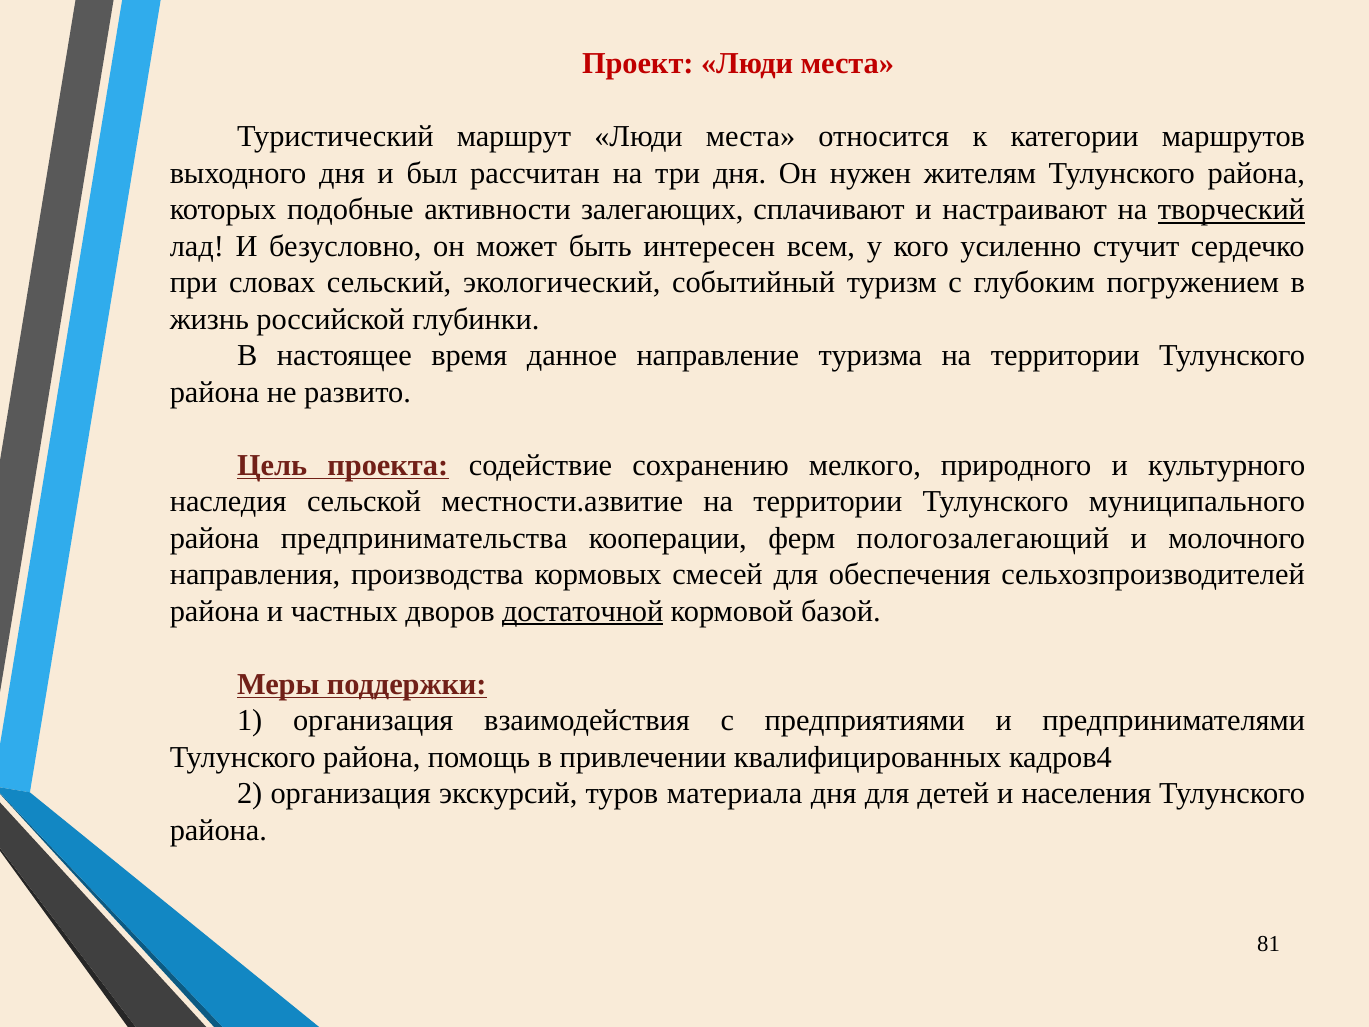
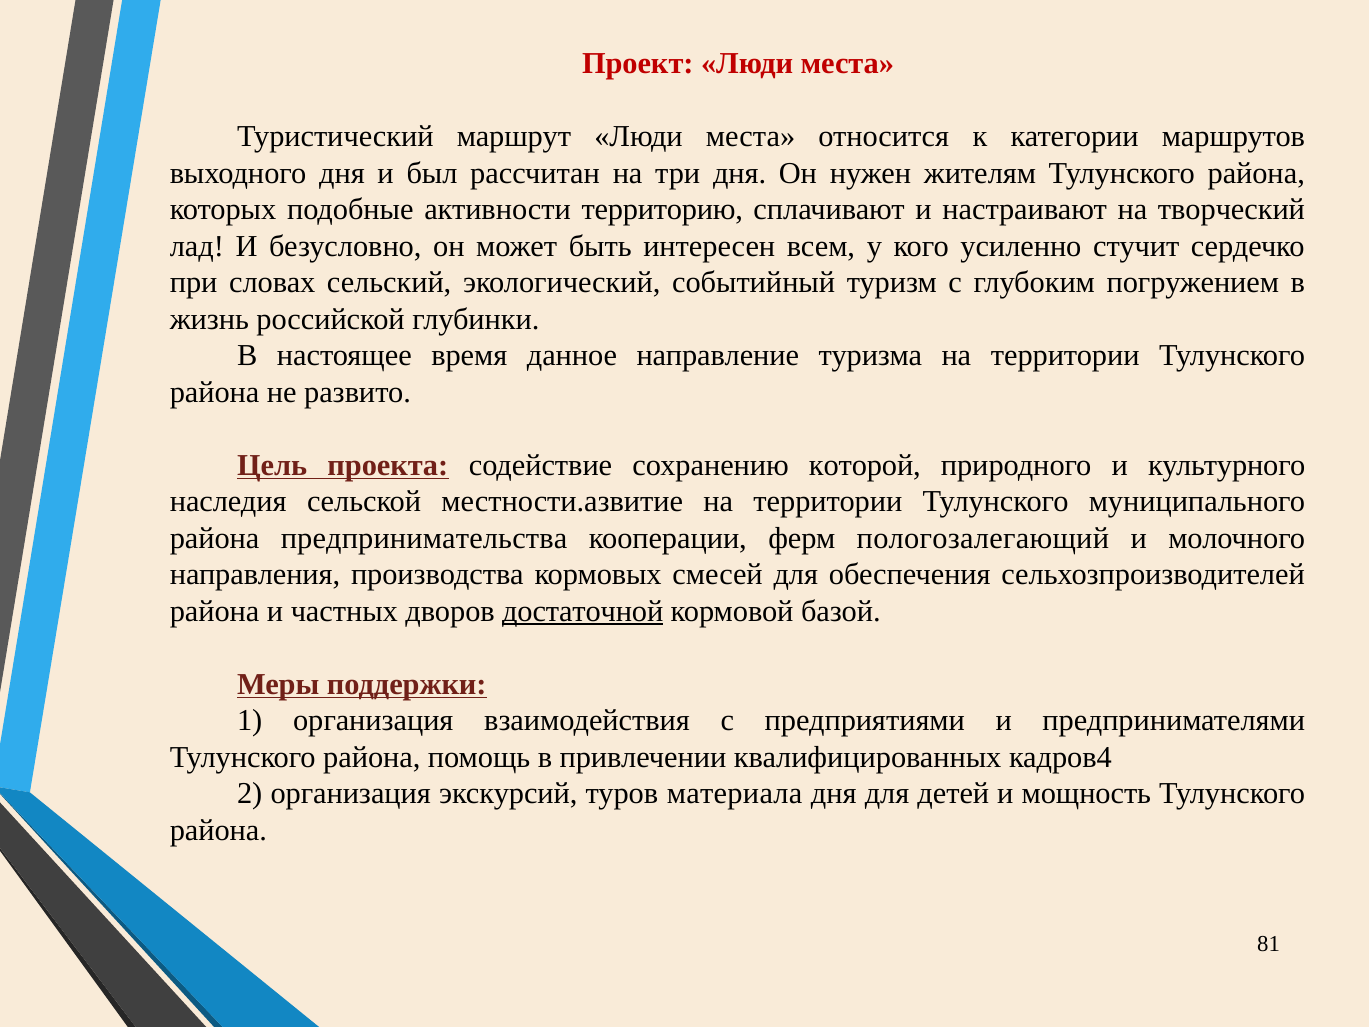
залегающих: залегающих -> территорию
творческий underline: present -> none
мелкого: мелкого -> которой
населения: населения -> мощность
